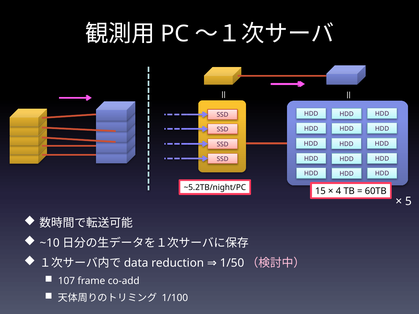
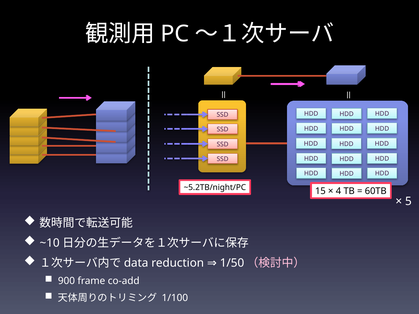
107: 107 -> 900
